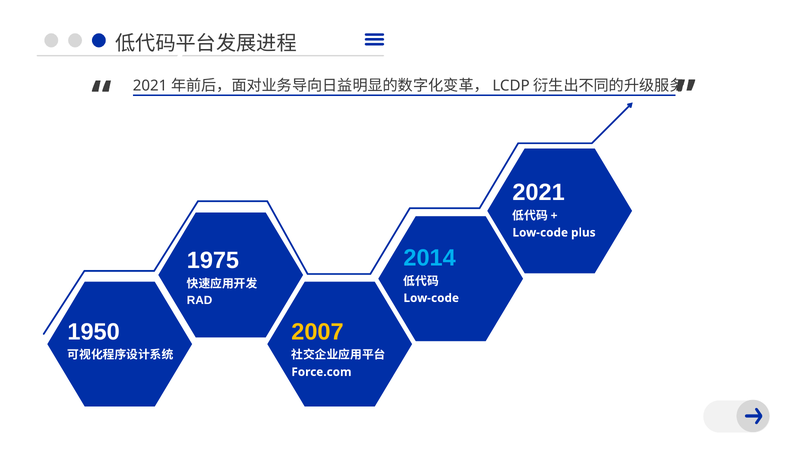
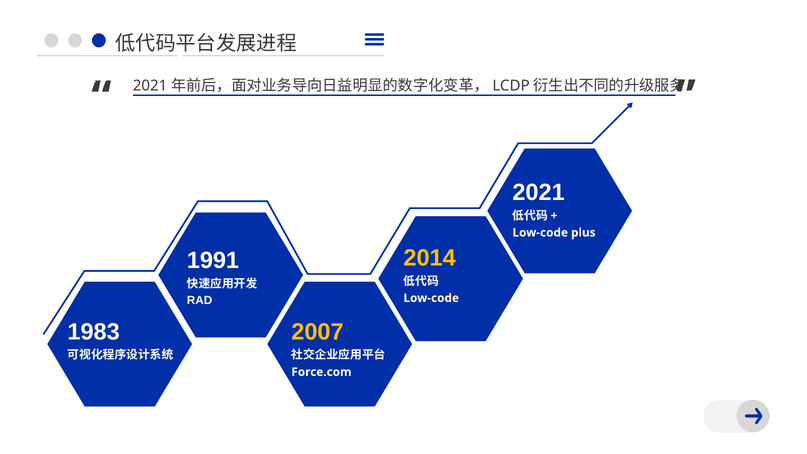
2014 colour: light blue -> yellow
1975: 1975 -> 1991
1950: 1950 -> 1983
